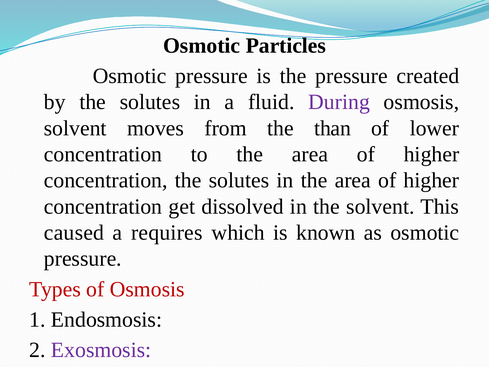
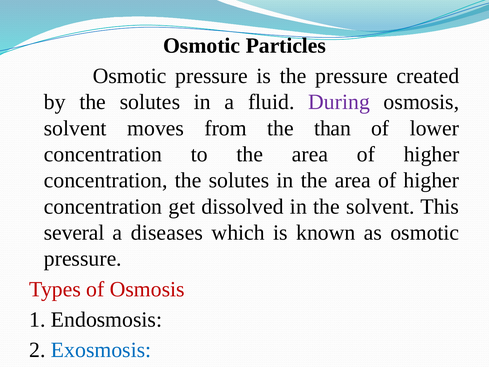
caused: caused -> several
requires: requires -> diseases
Exosmosis colour: purple -> blue
